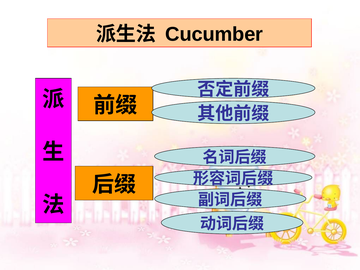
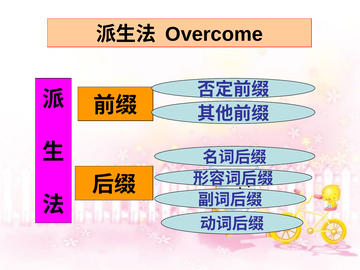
Cucumber: Cucumber -> Overcome
